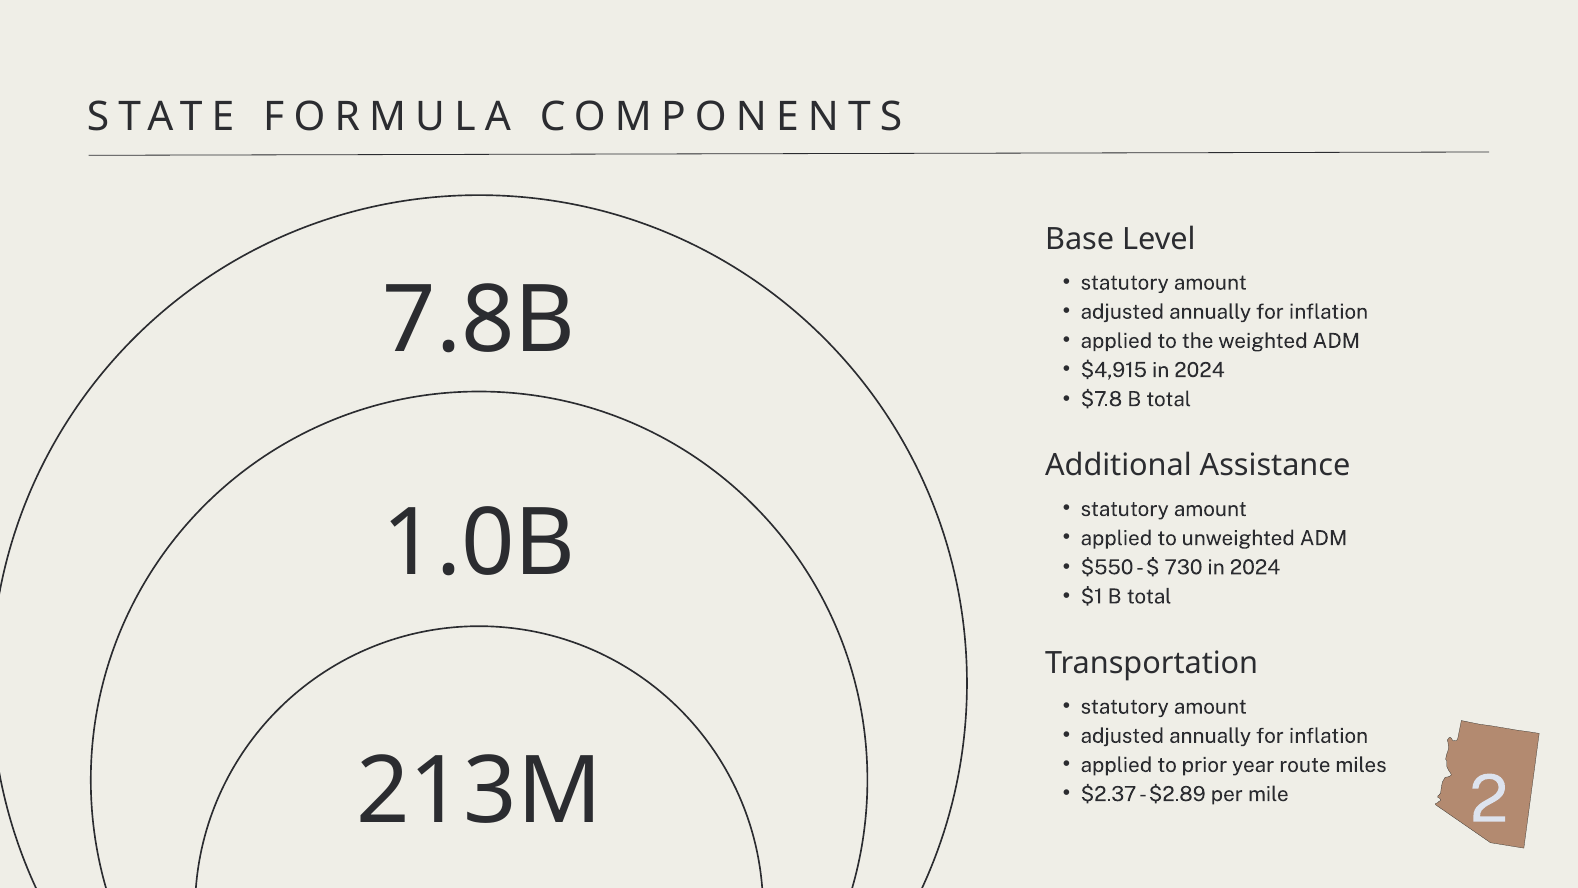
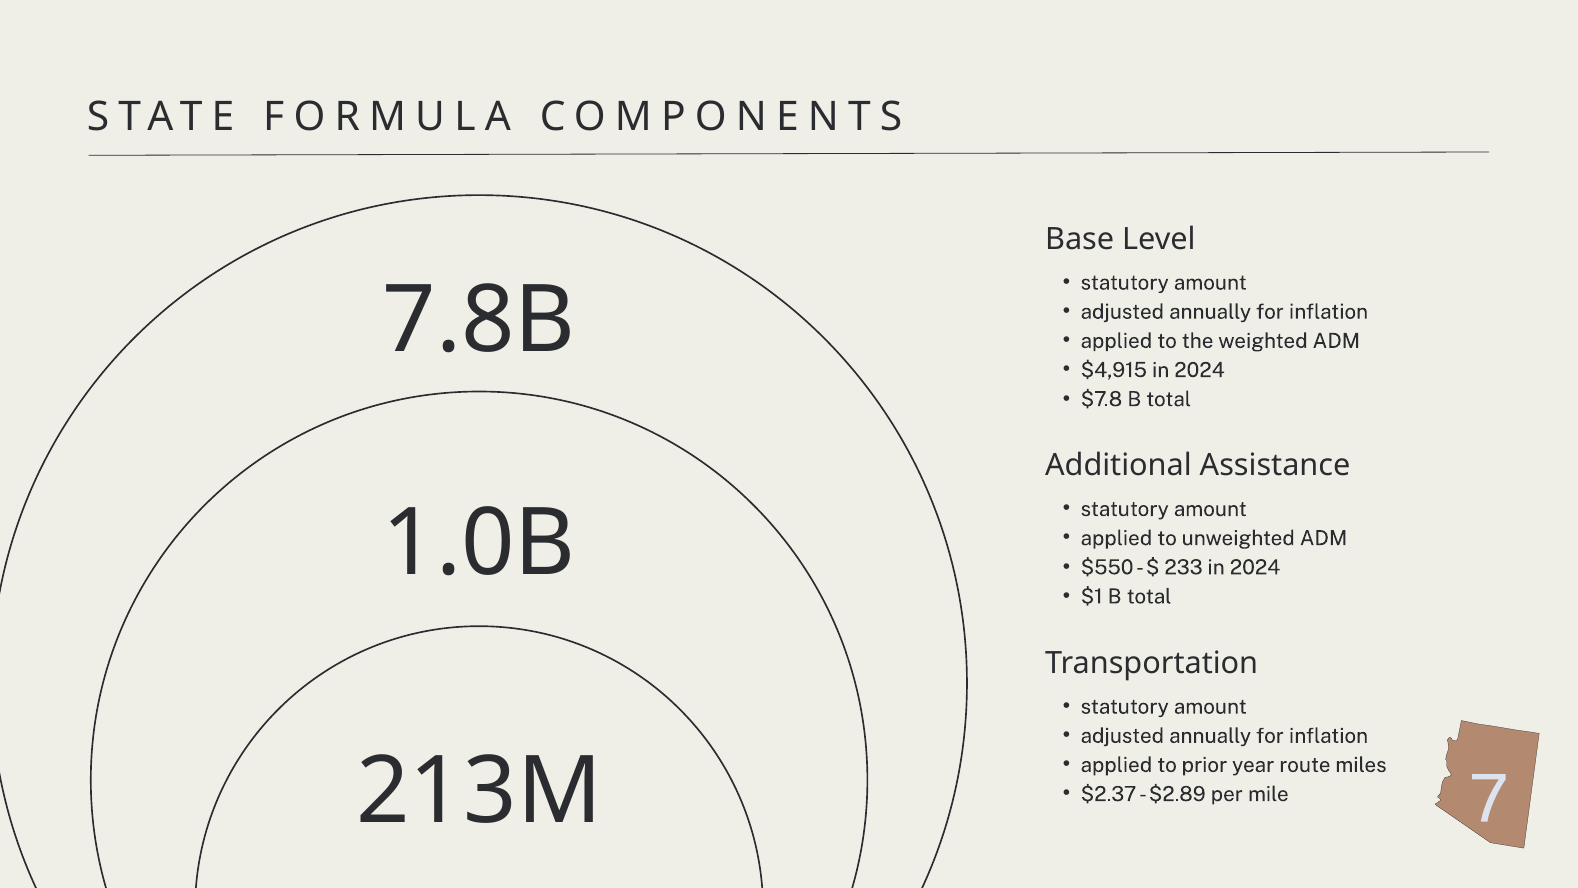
730: 730 -> 233
2: 2 -> 7
